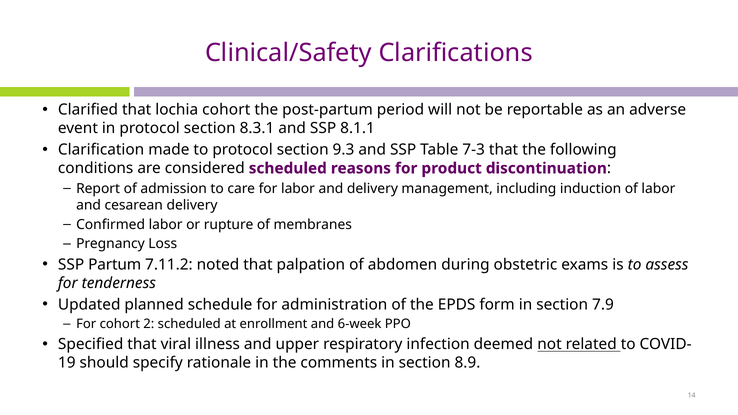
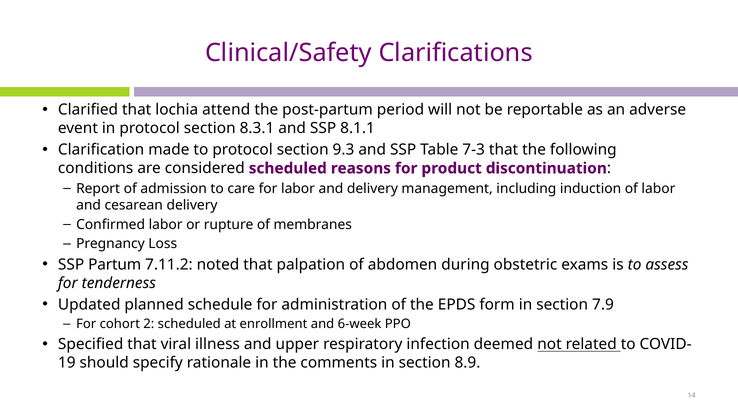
lochia cohort: cohort -> attend
